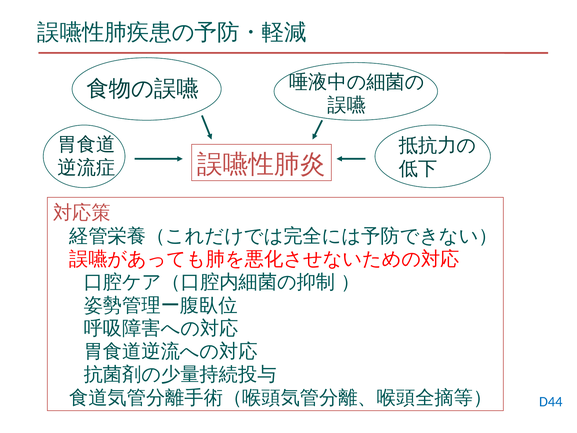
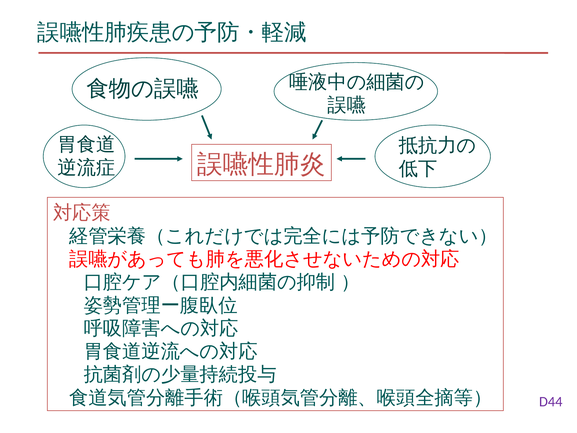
D44 colour: blue -> purple
